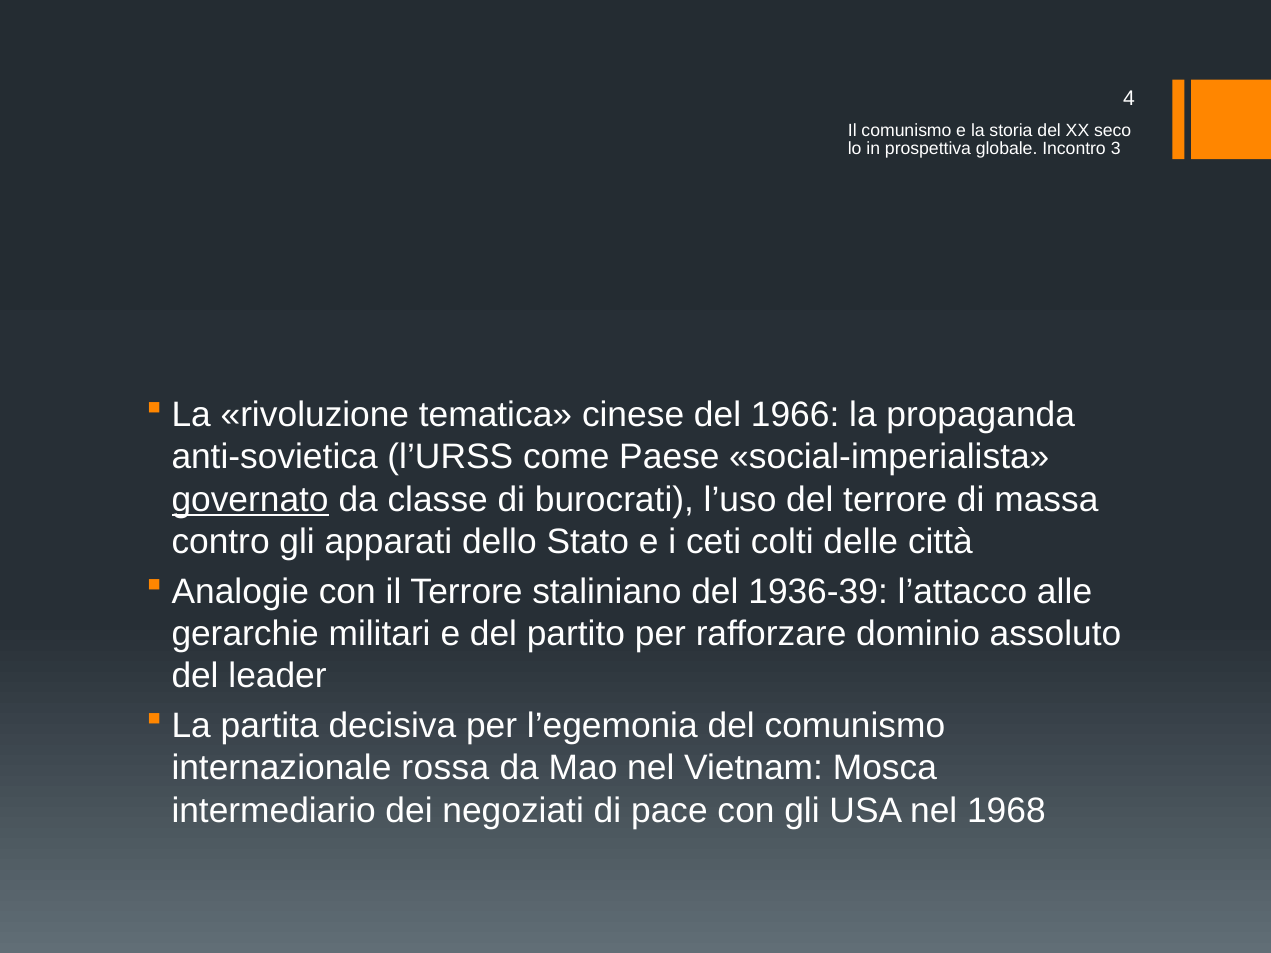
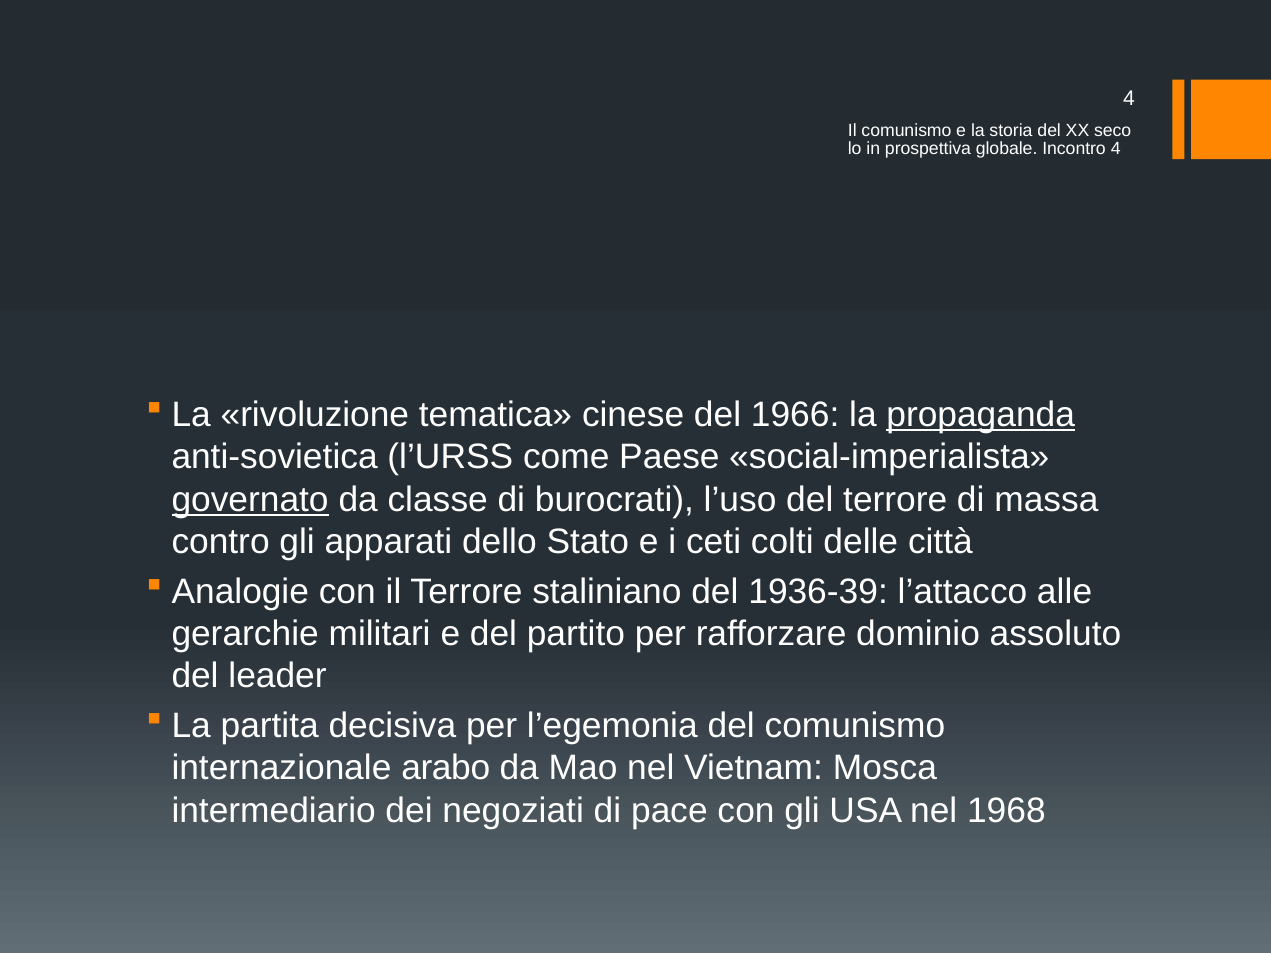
Incontro 3: 3 -> 4
propaganda underline: none -> present
rossa: rossa -> arabo
